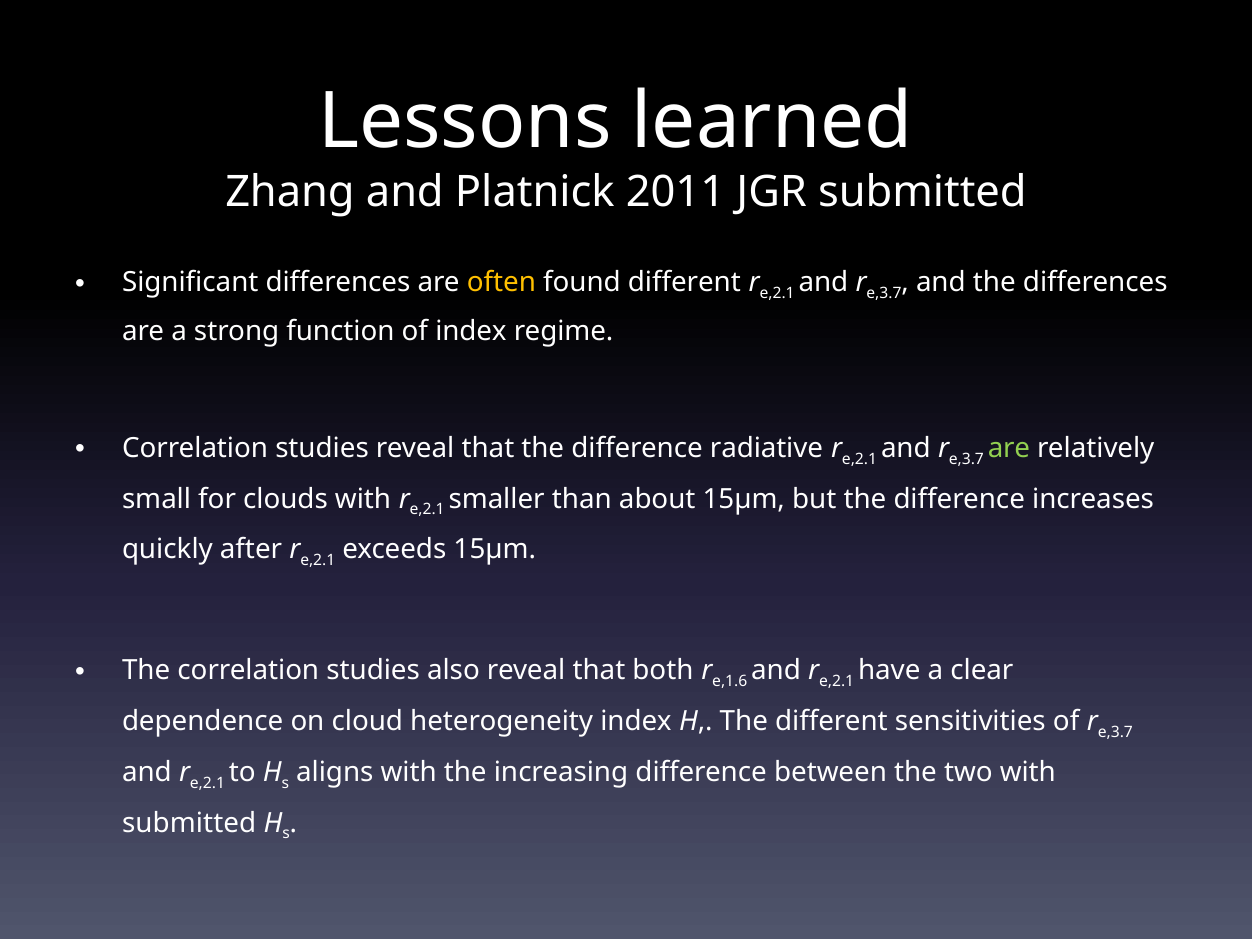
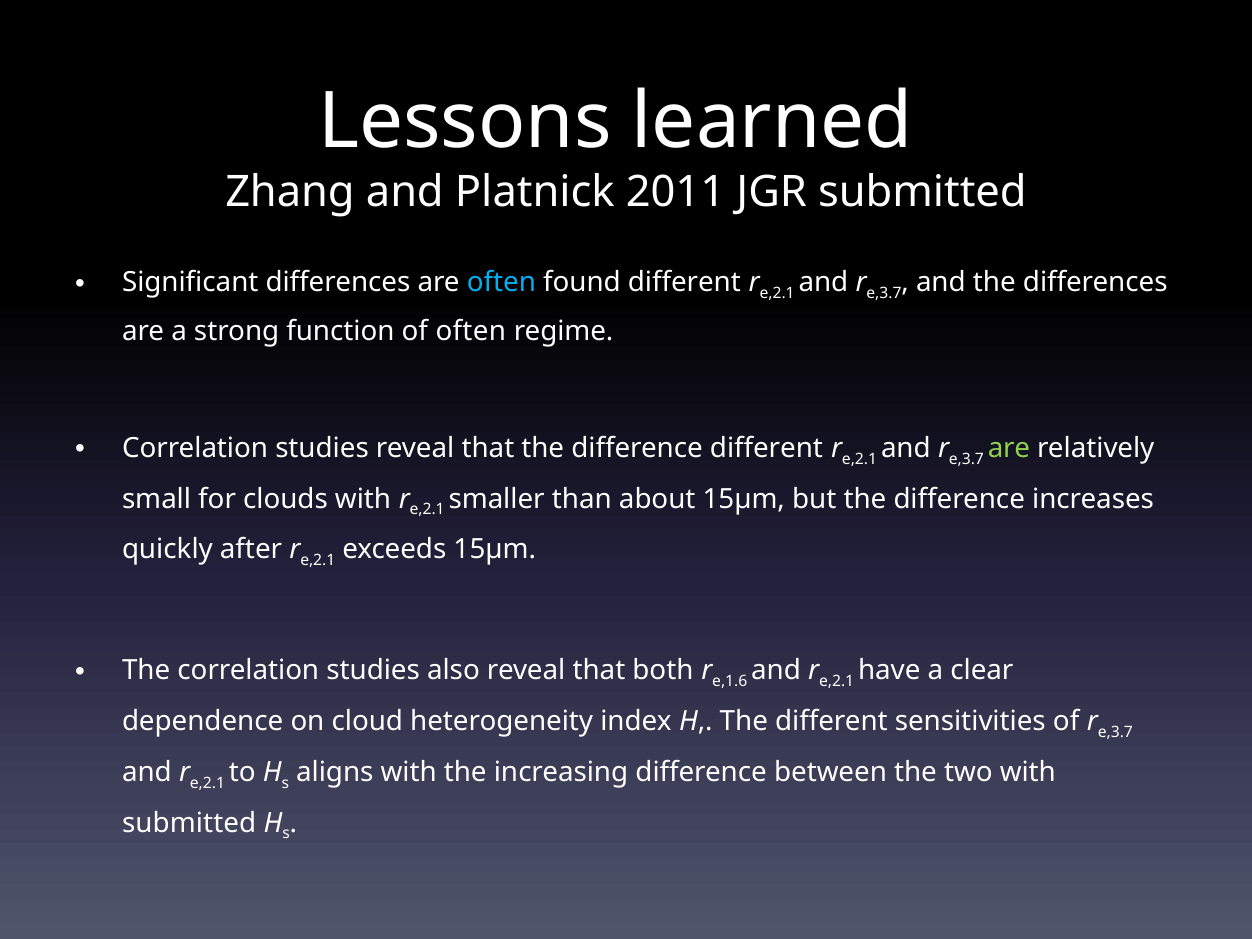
often at (501, 282) colour: yellow -> light blue
of index: index -> often
difference radiative: radiative -> different
